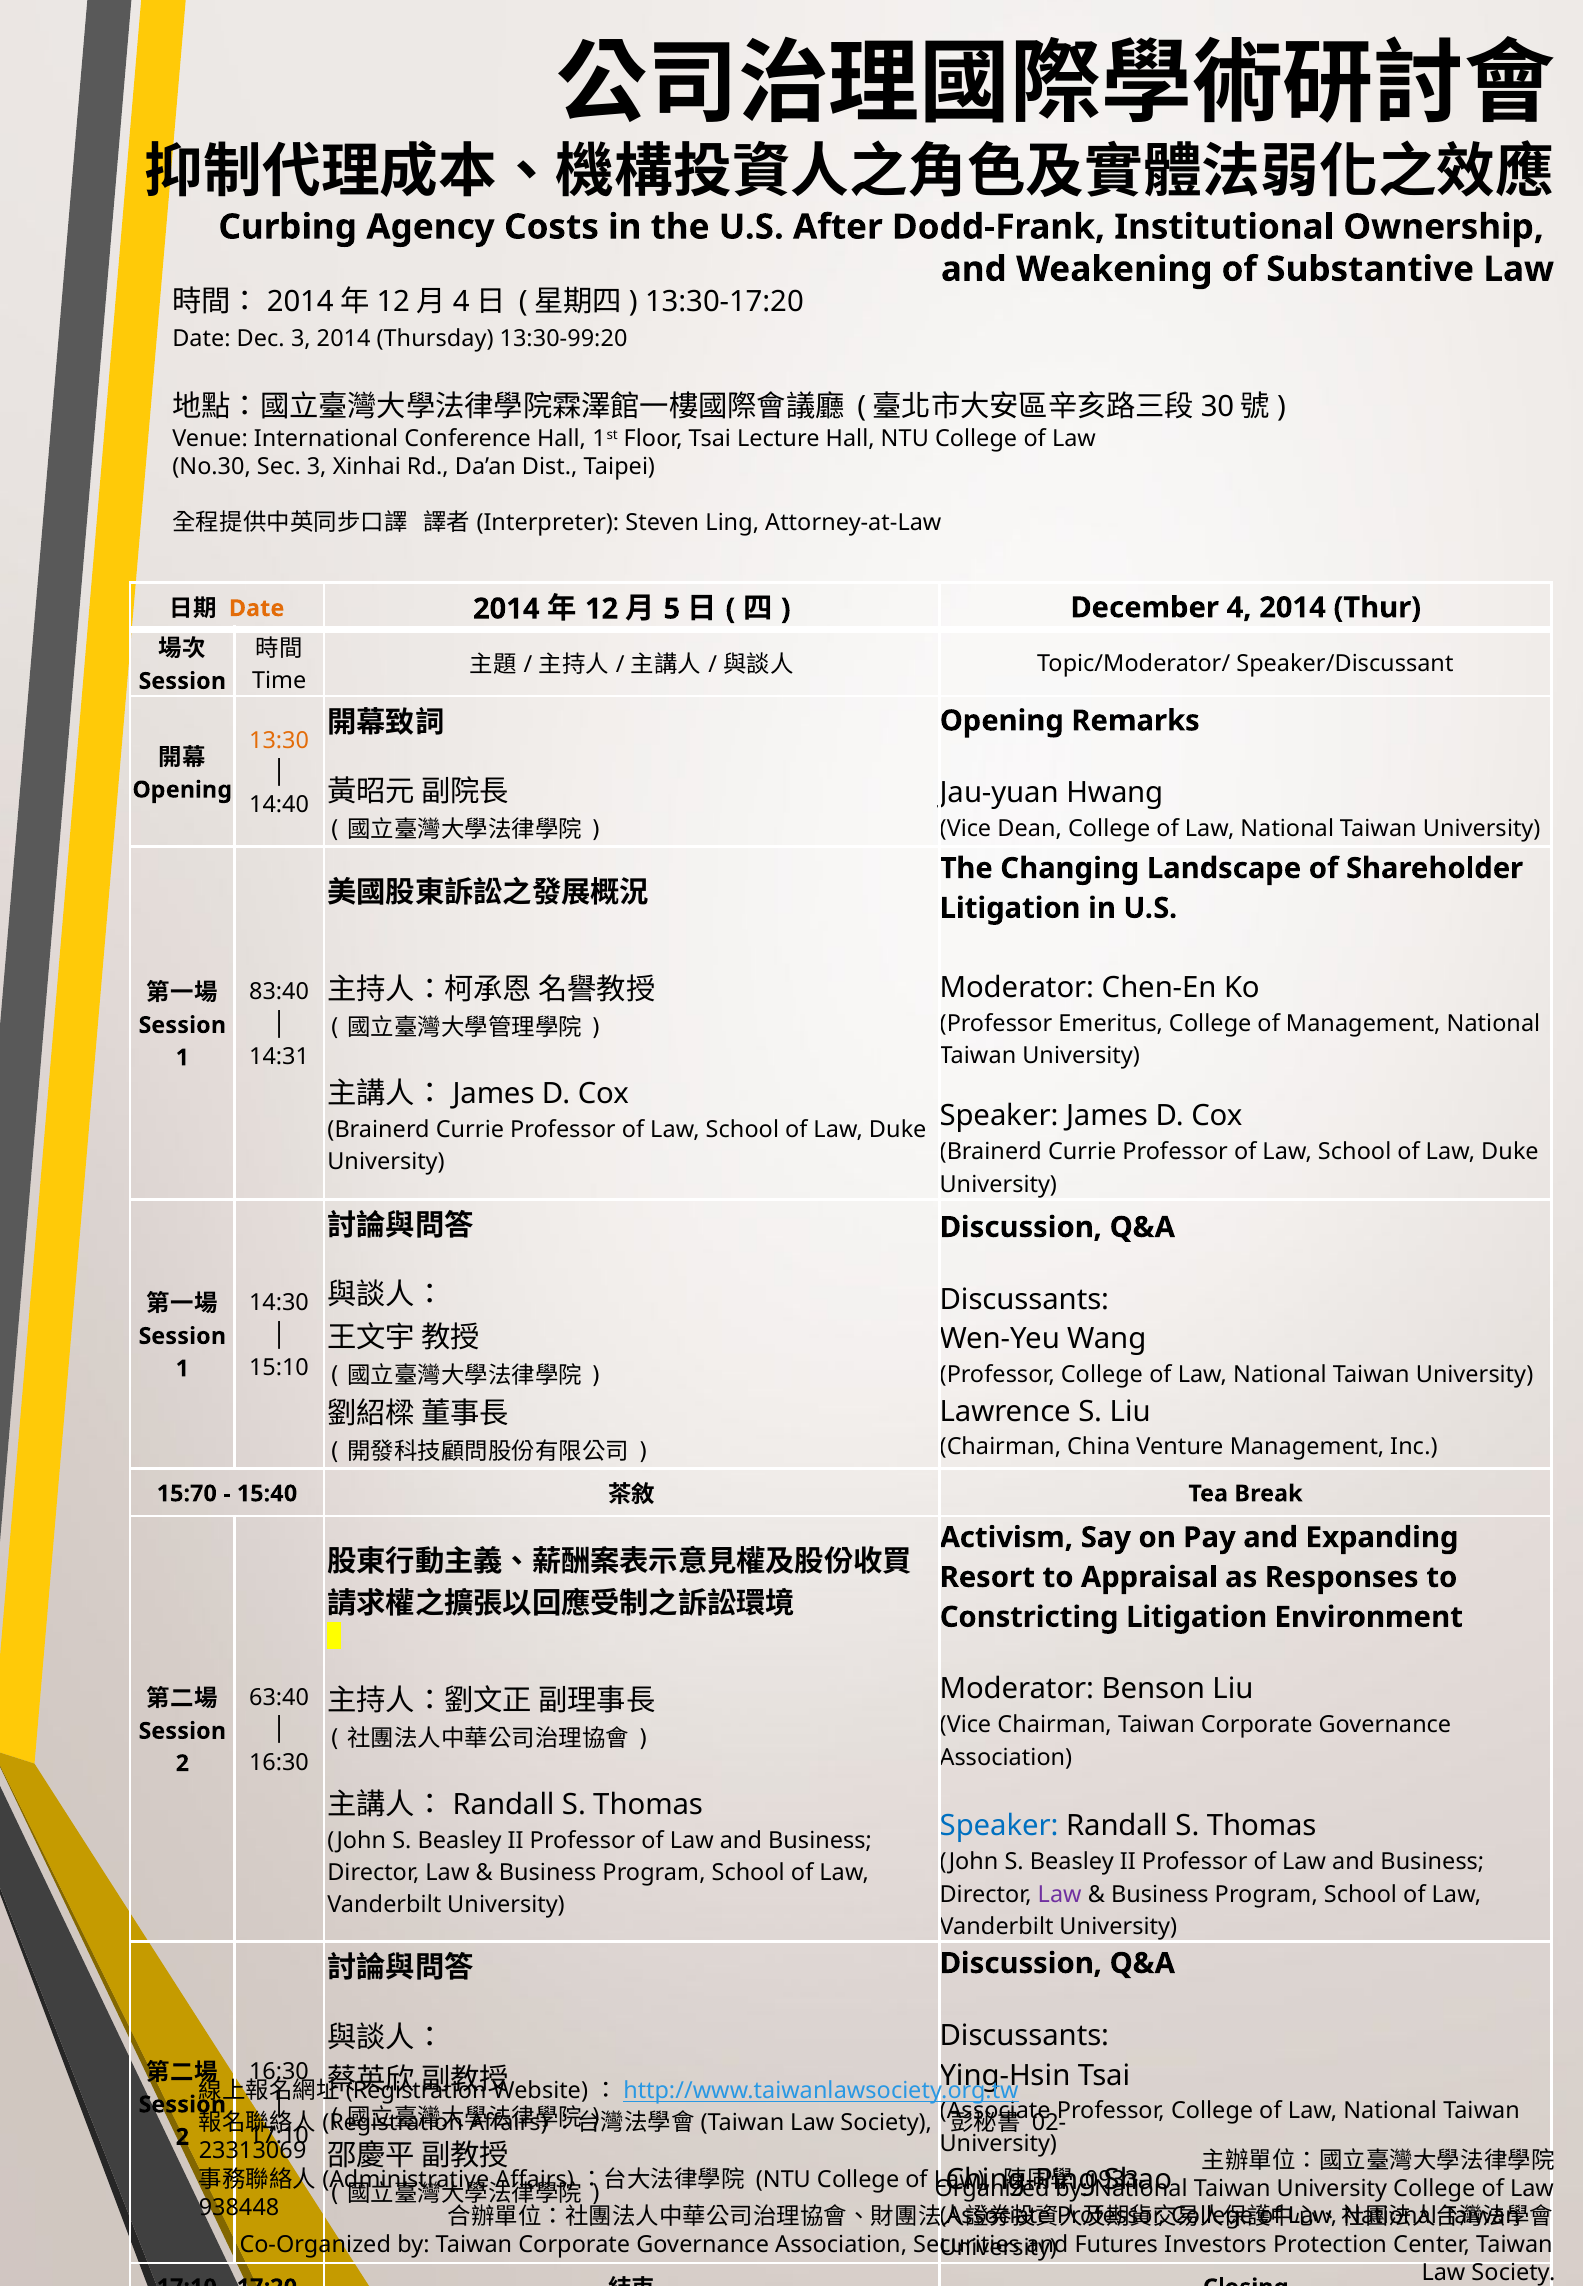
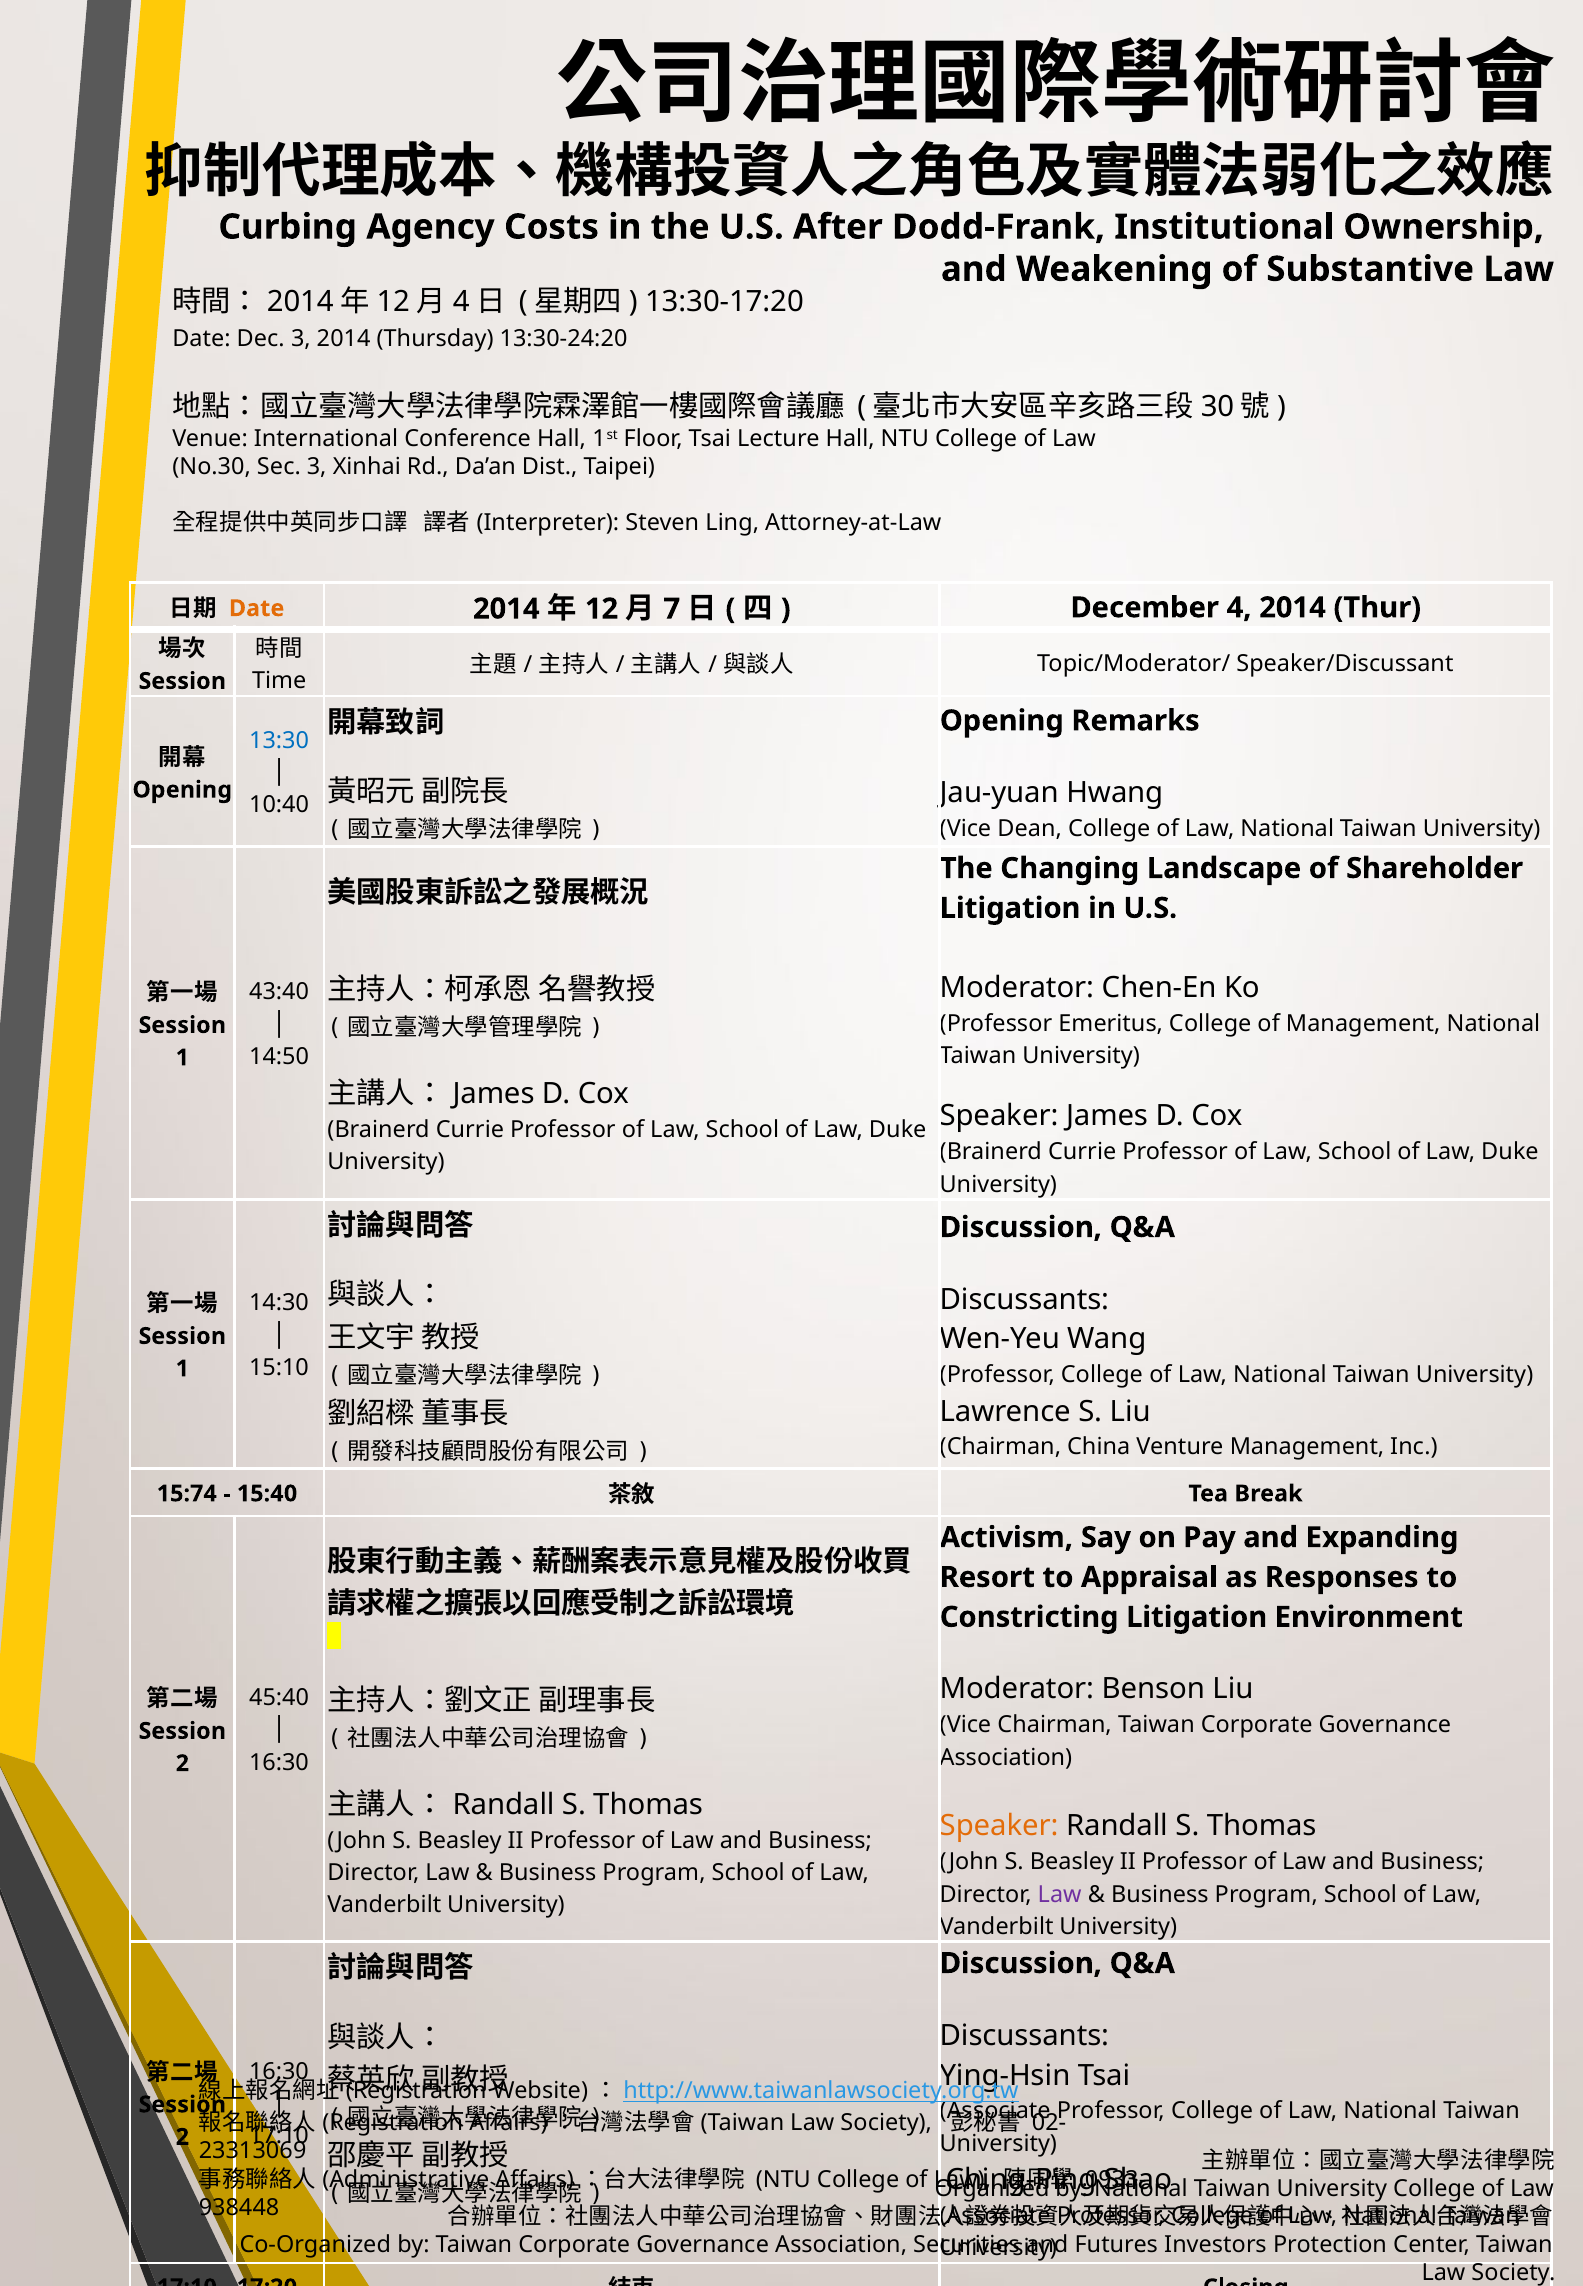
13:30-99:20: 13:30-99:20 -> 13:30-24:20
5: 5 -> 7
13:30 colour: orange -> blue
14:40: 14:40 -> 10:40
83:40: 83:40 -> 43:40
14:31: 14:31 -> 14:50
15:70: 15:70 -> 15:74
63:40: 63:40 -> 45:40
Speaker at (999, 1827) colour: blue -> orange
